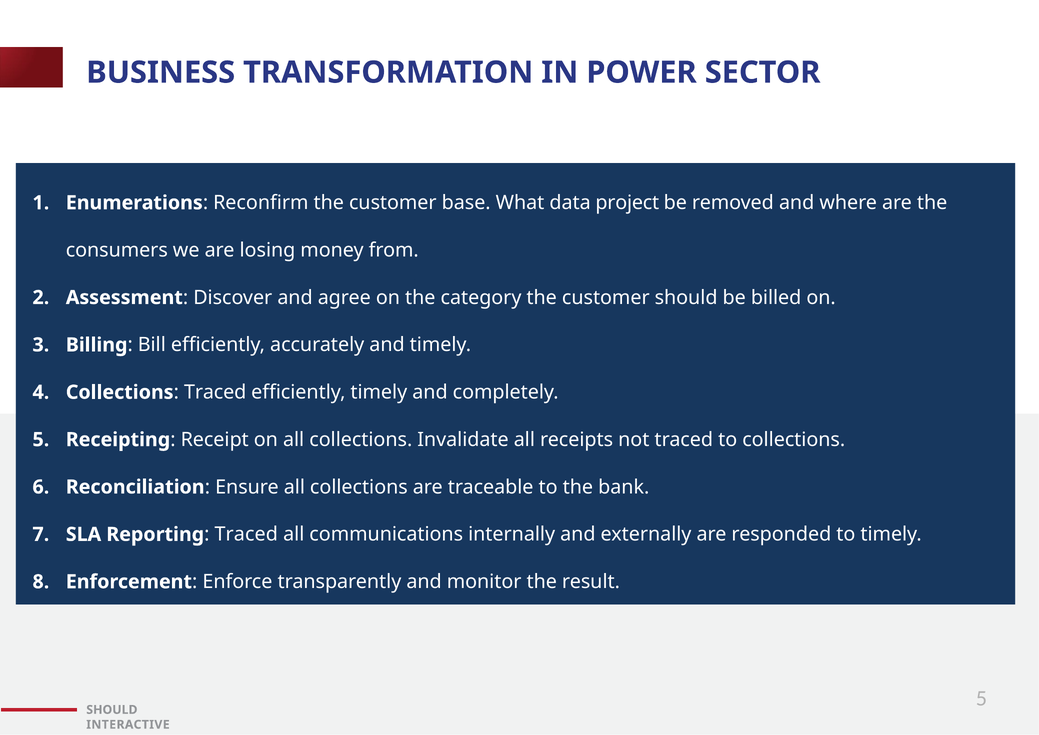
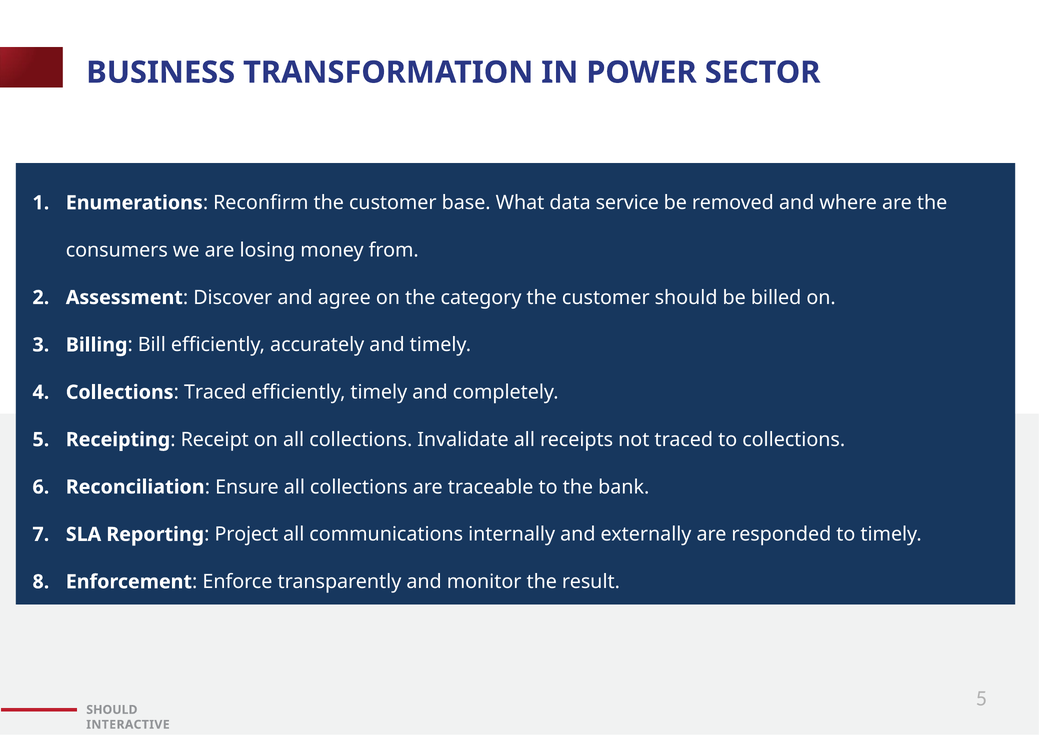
project: project -> service
Reporting Traced: Traced -> Project
